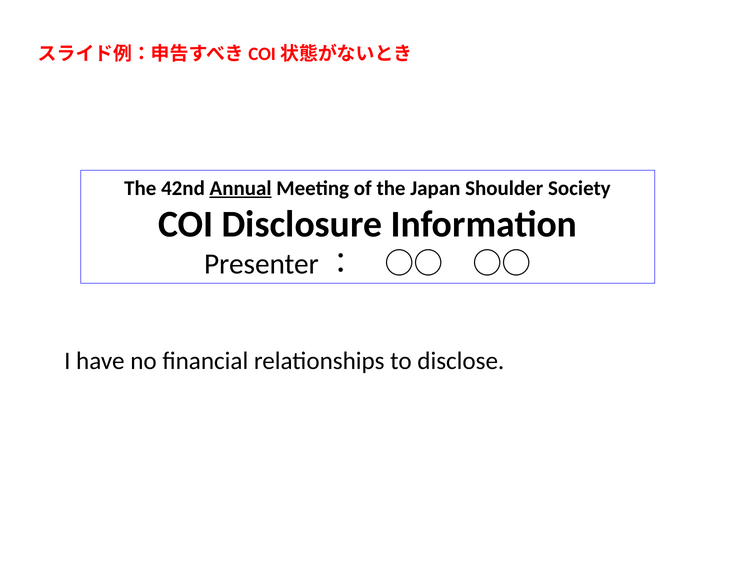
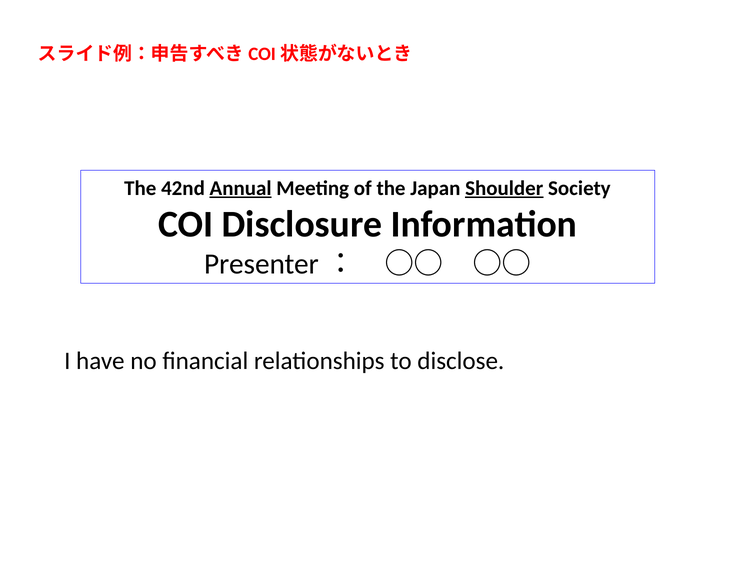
Shoulder underline: none -> present
